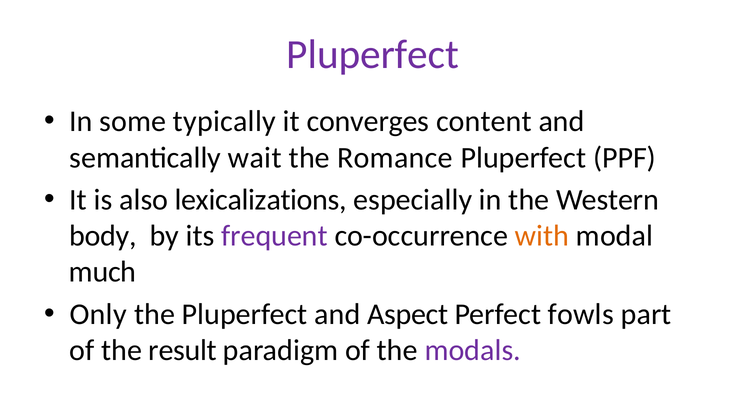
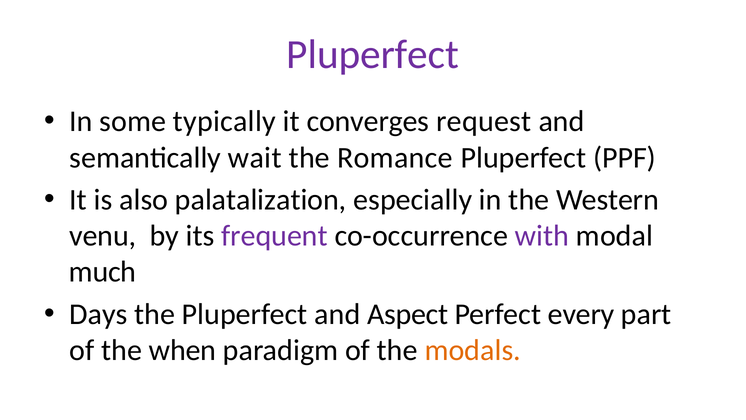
content: content -> request
lexicalizations: lexicalizations -> palatalization
body: body -> venu
with colour: orange -> purple
Only: Only -> Days
fowls: fowls -> every
result: result -> when
modals colour: purple -> orange
